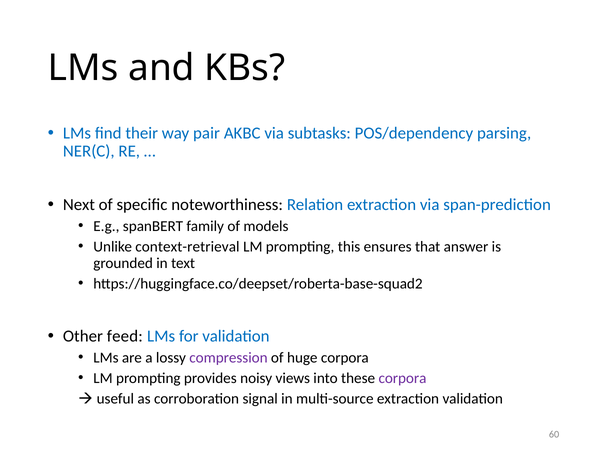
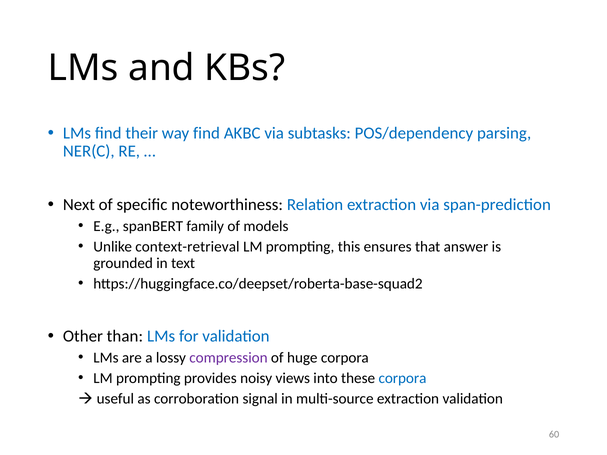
way pair: pair -> find
feed: feed -> than
corpora at (402, 378) colour: purple -> blue
